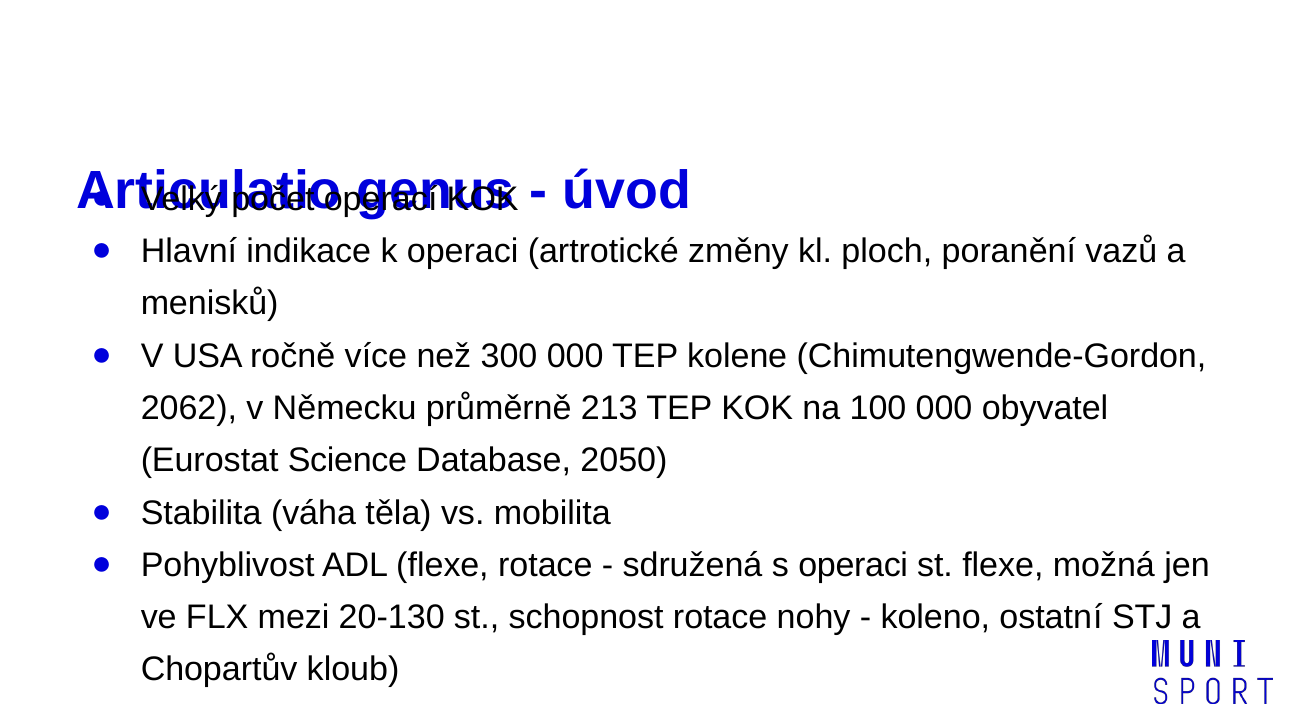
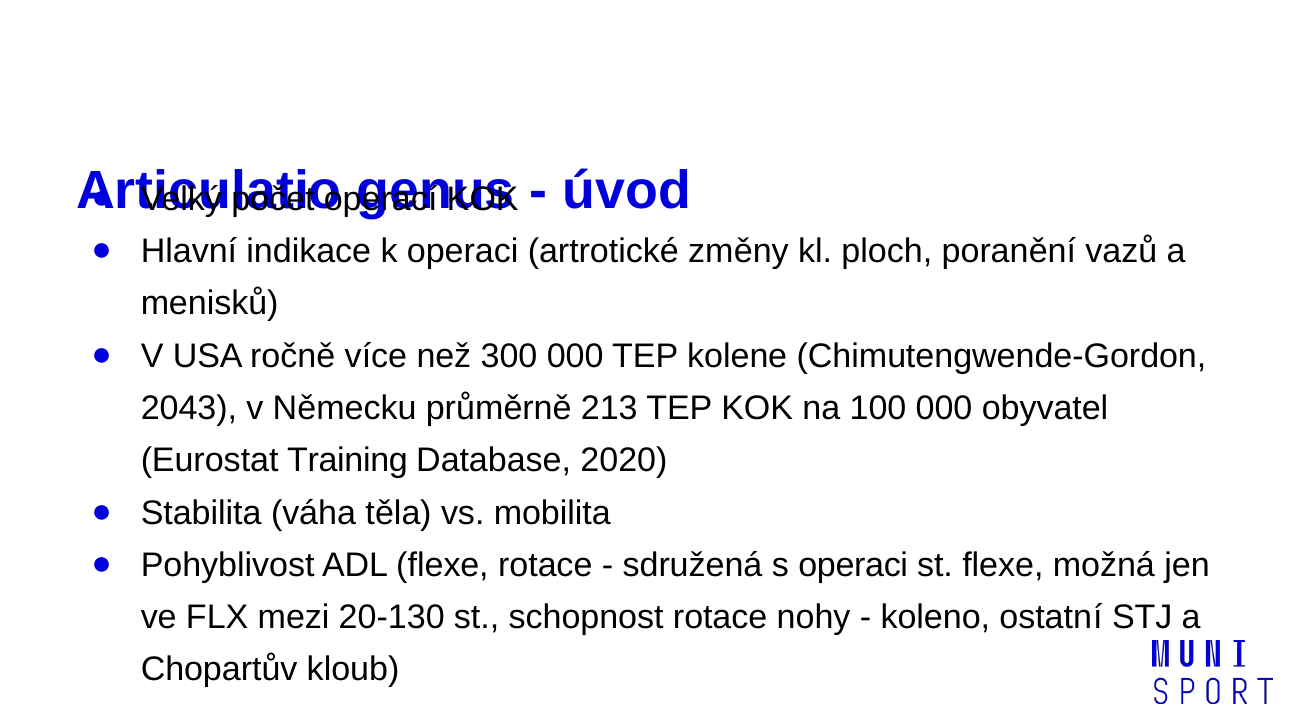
2062: 2062 -> 2043
Science: Science -> Training
2050: 2050 -> 2020
